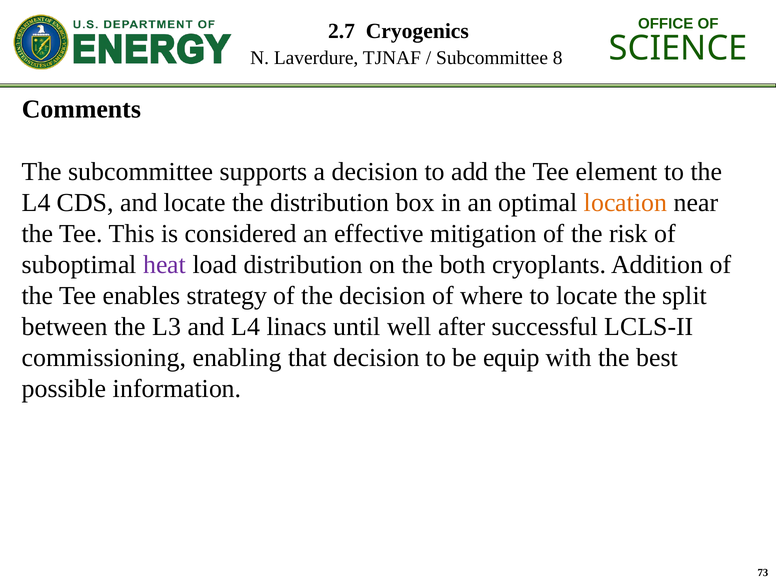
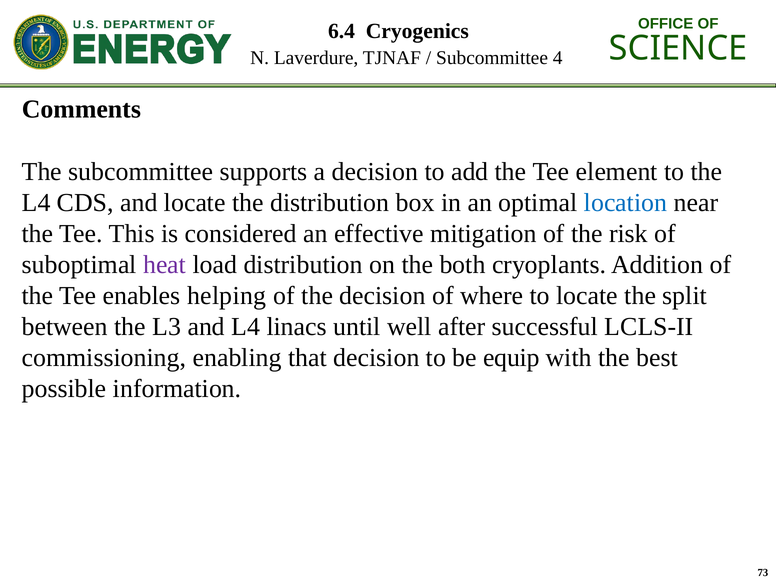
2.7: 2.7 -> 6.4
8: 8 -> 4
location colour: orange -> blue
strategy: strategy -> helping
